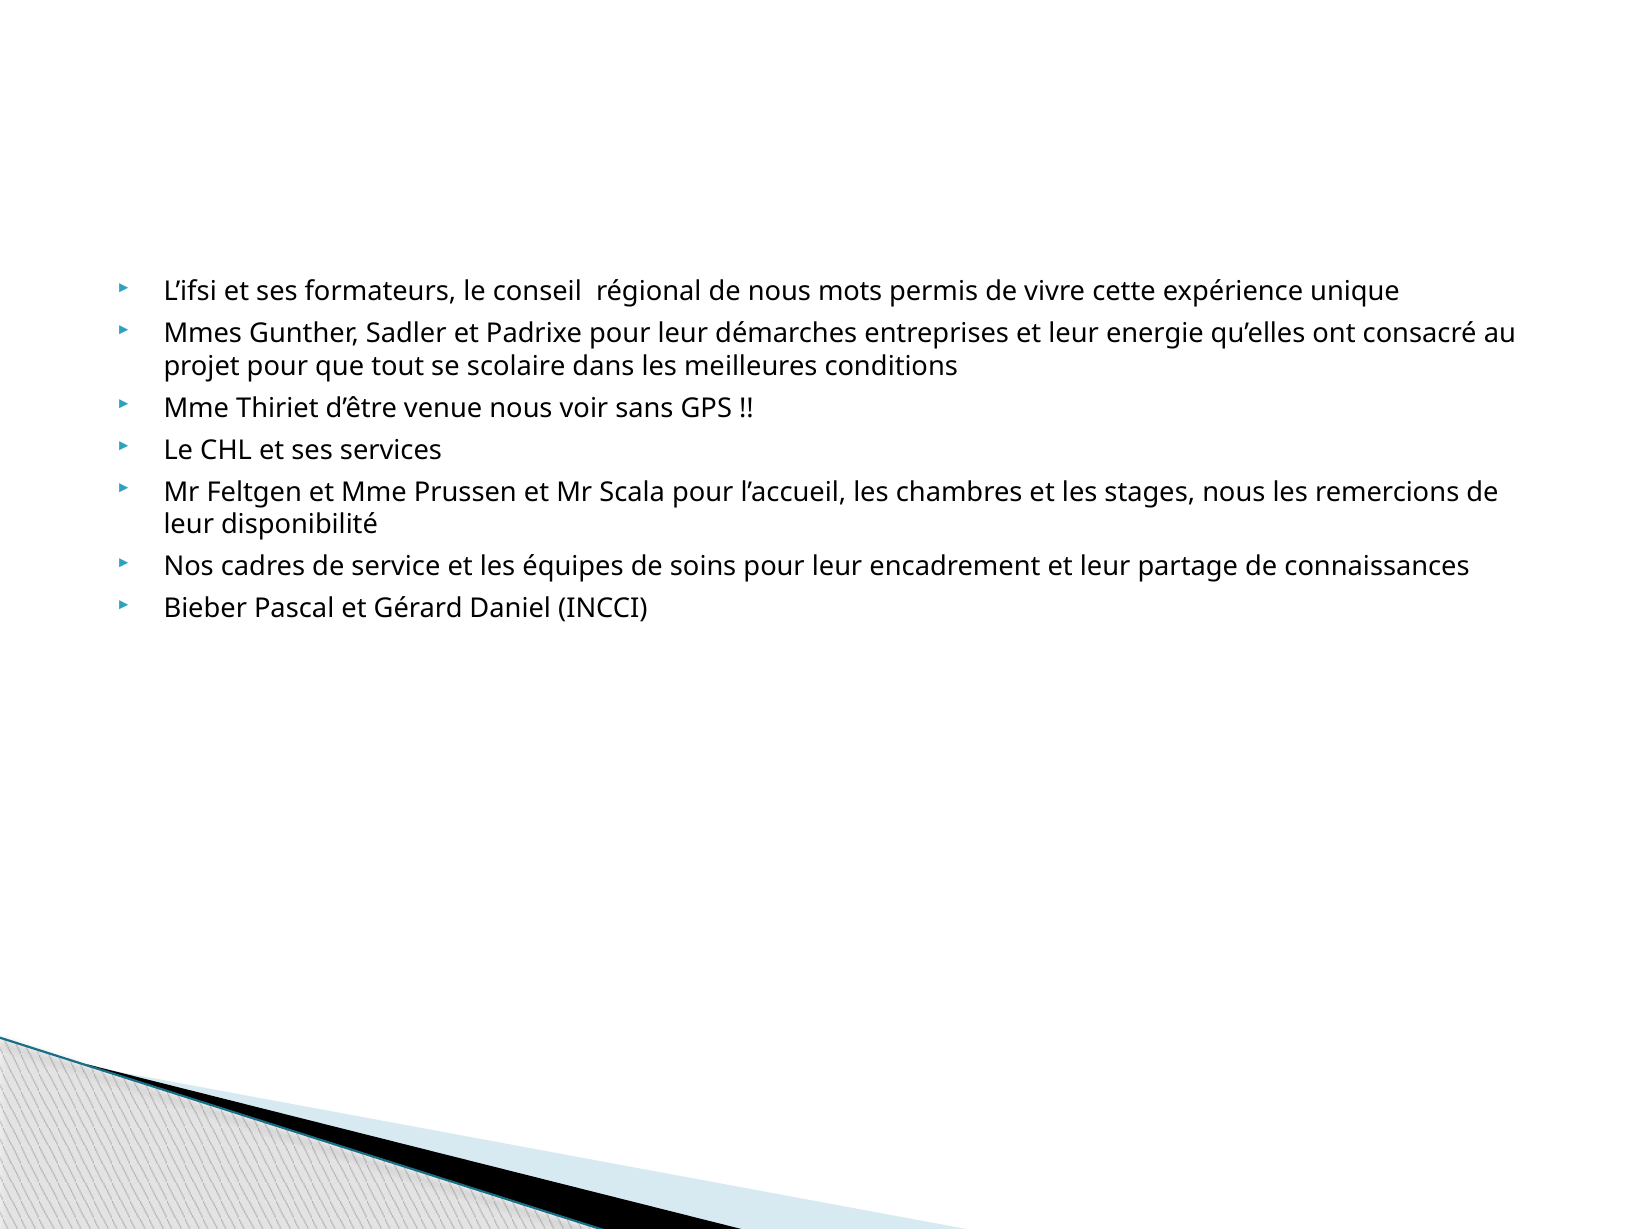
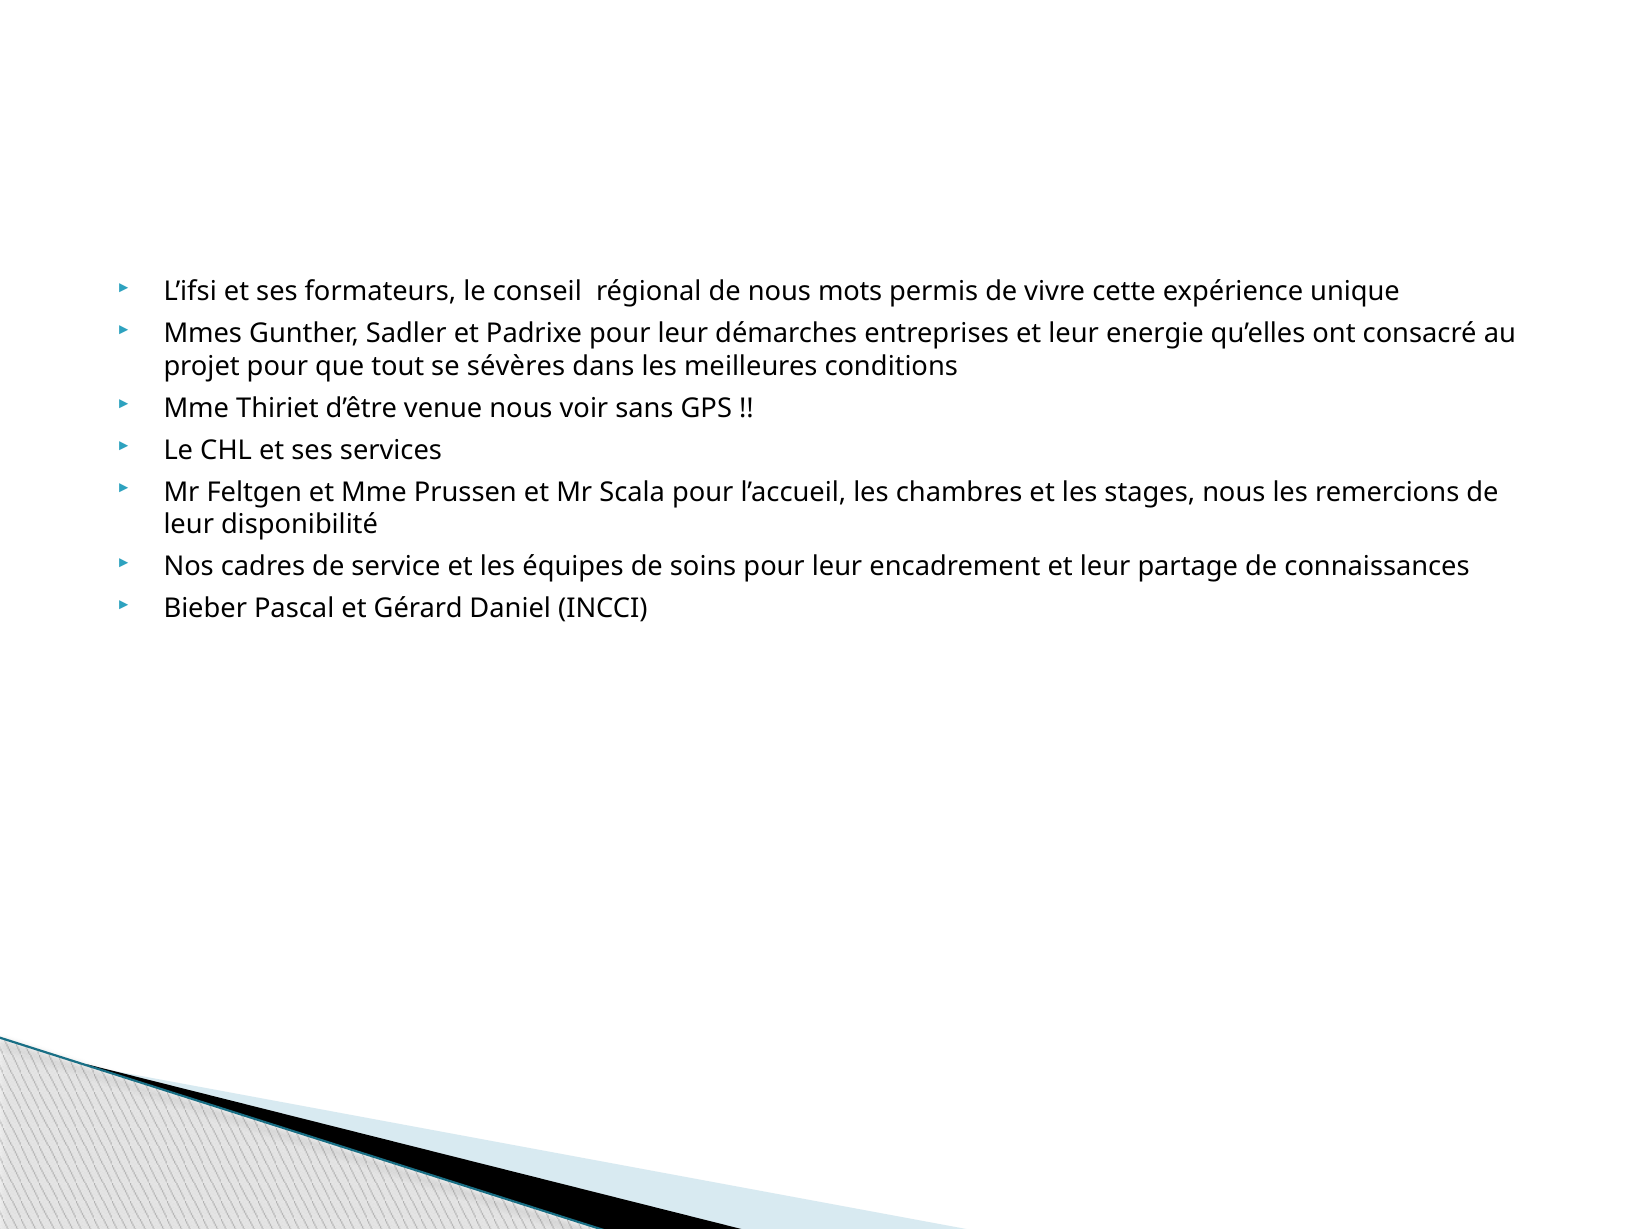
scolaire: scolaire -> sévères
